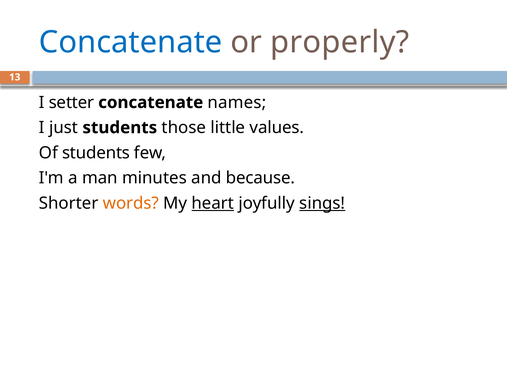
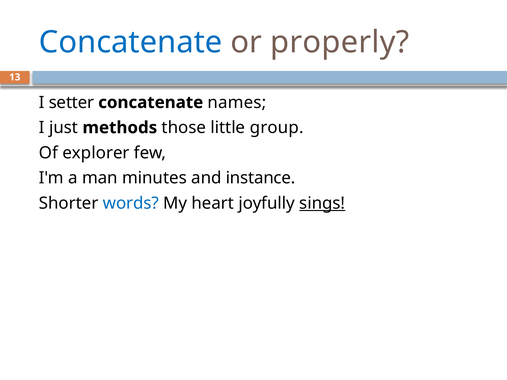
just students: students -> methods
values: values -> group
Of students: students -> explorer
because: because -> instance
words colour: orange -> blue
heart underline: present -> none
